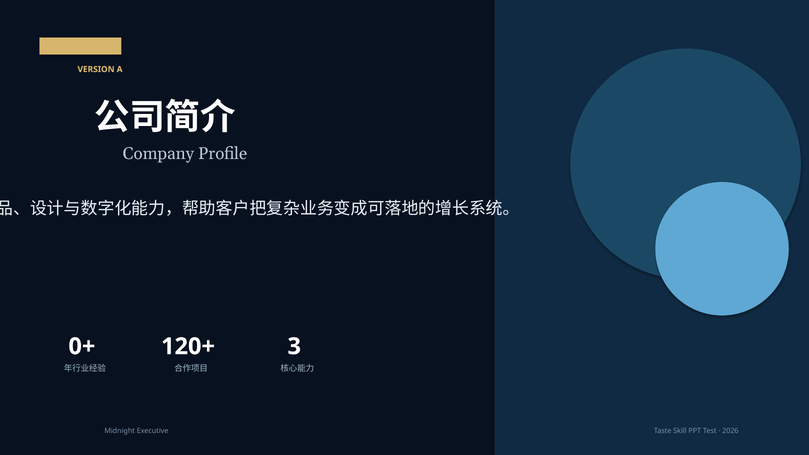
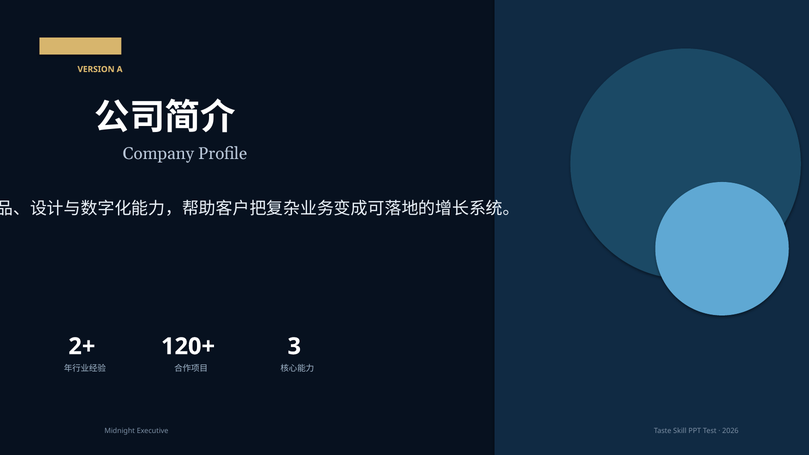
0+: 0+ -> 2+
